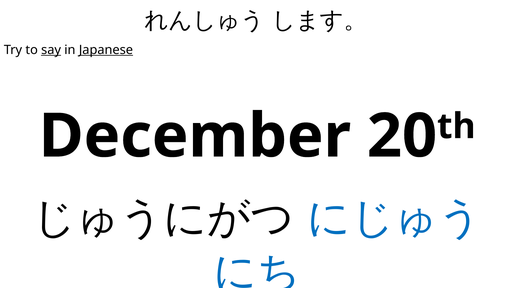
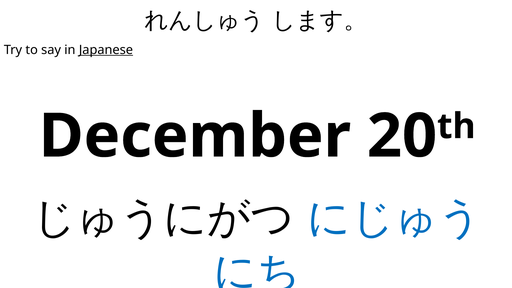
say underline: present -> none
